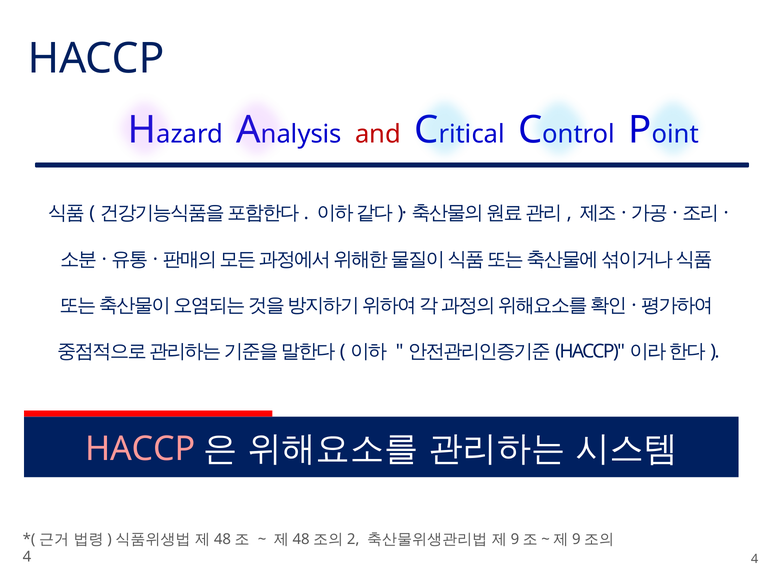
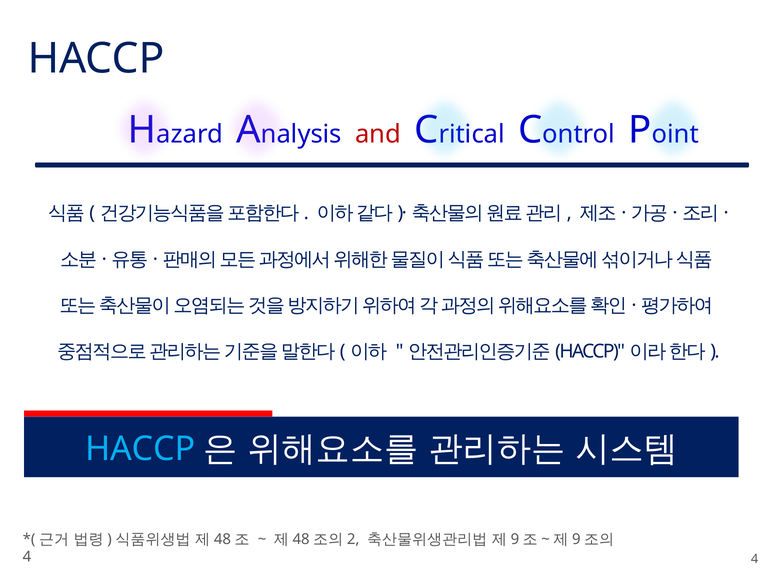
HACCP at (140, 449) colour: pink -> light blue
